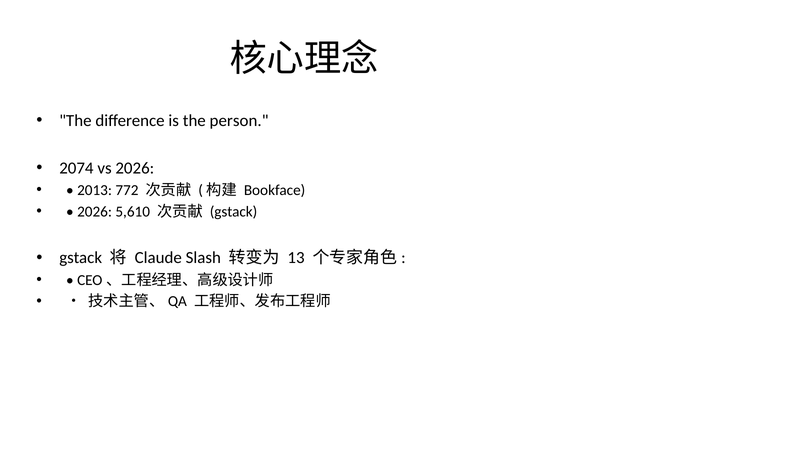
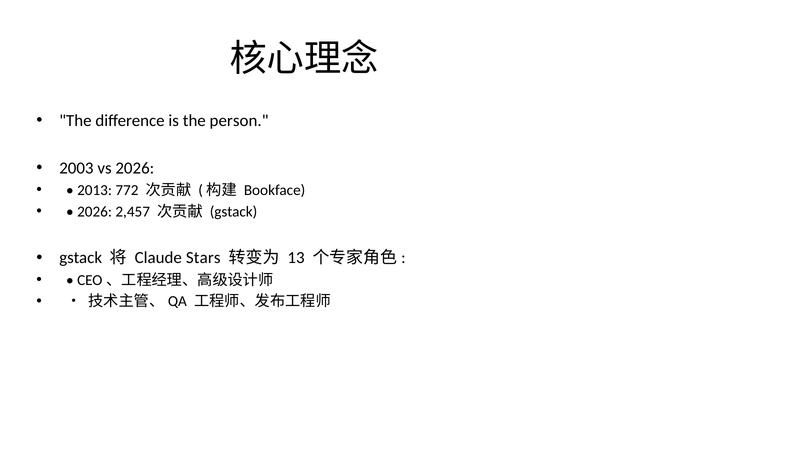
2074: 2074 -> 2003
5,610: 5,610 -> 2,457
Slash: Slash -> Stars
